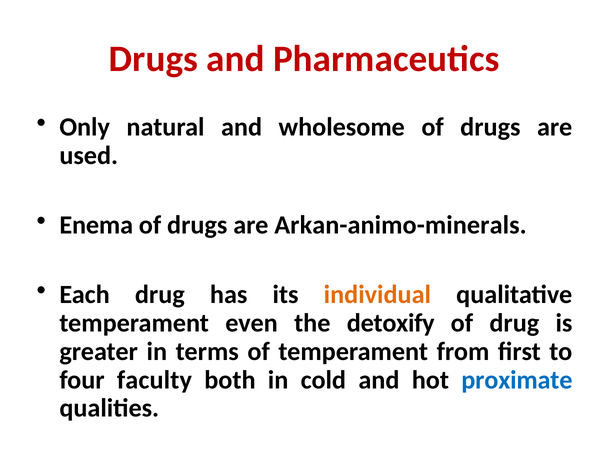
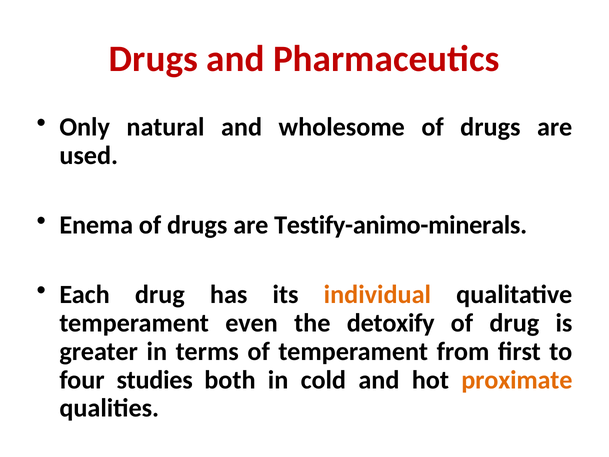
Arkan-animo-minerals: Arkan-animo-minerals -> Testify-animo-minerals
faculty: faculty -> studies
proximate colour: blue -> orange
